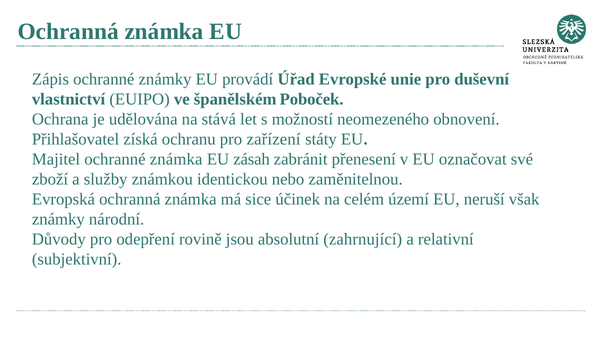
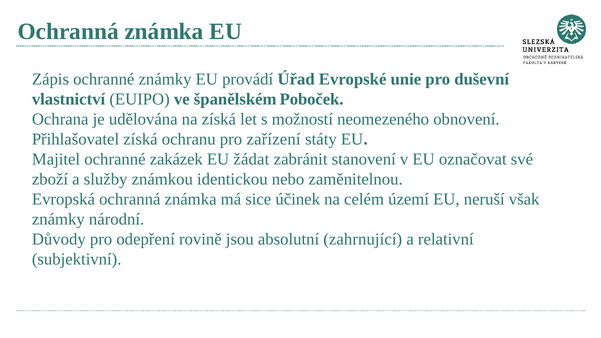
na stává: stává -> získá
ochranné známka: známka -> zakázek
zásah: zásah -> žádat
přenesení: přenesení -> stanovení
